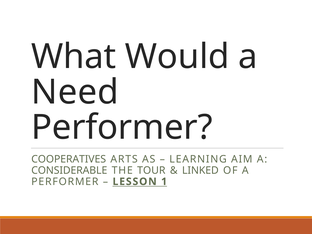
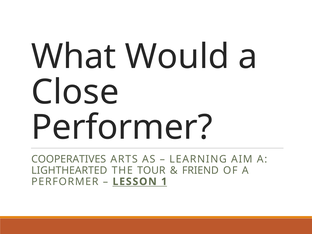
Need: Need -> Close
CONSIDERABLE: CONSIDERABLE -> LIGHTHEARTED
LINKED: LINKED -> FRIEND
